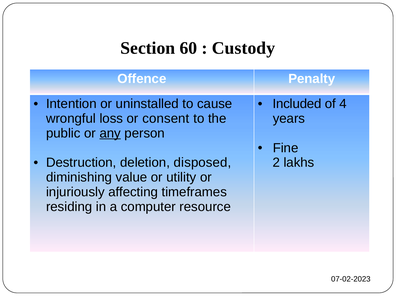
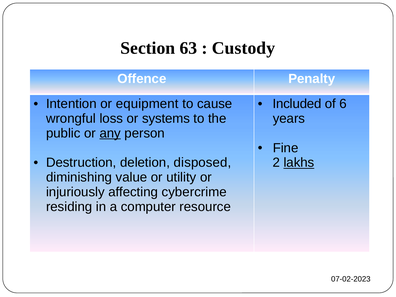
60: 60 -> 63
uninstalled: uninstalled -> equipment
4: 4 -> 6
consent: consent -> systems
lakhs underline: none -> present
timeframes: timeframes -> cybercrime
